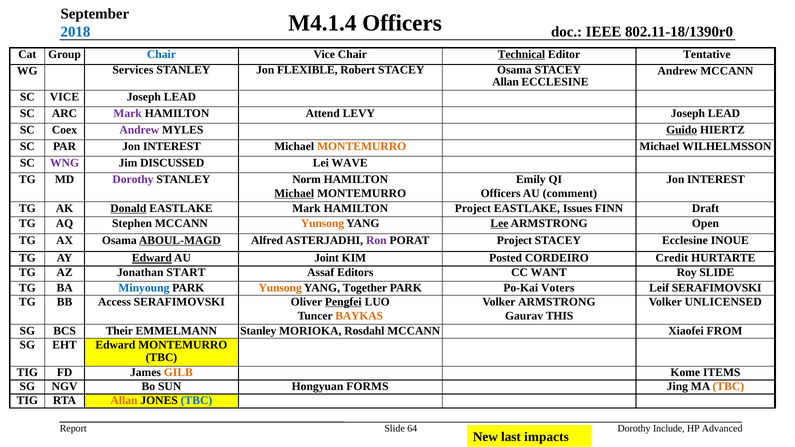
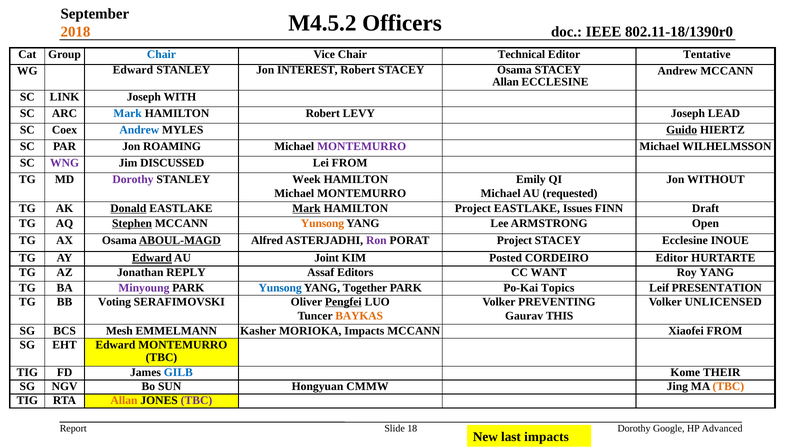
M4.1.4: M4.1.4 -> M4.5.2
2018 colour: blue -> orange
Technical underline: present -> none
WG Services: Services -> Edward
FLEXIBLE: FLEXIBLE -> INTEREST
SC VICE: VICE -> LINK
LEAD at (180, 97): LEAD -> WITH
Mark at (128, 113) colour: purple -> blue
HAMILTON Attend: Attend -> Robert
Andrew at (139, 130) colour: purple -> blue
PAR Jon INTEREST: INTEREST -> ROAMING
MONTEMURRO at (362, 146) colour: orange -> purple
Lei WAVE: WAVE -> FROM
Norm: Norm -> Week
INTEREST at (716, 179): INTEREST -> WITHOUT
Michael at (294, 193) underline: present -> none
Officers at (501, 193): Officers -> Michael
comment: comment -> requested
Mark at (307, 208) underline: none -> present
Stephen underline: none -> present
Lee underline: present -> none
CORDEIRO Credit: Credit -> Editor
START: START -> REPLY
Roy SLIDE: SLIDE -> YANG
Minyoung colour: blue -> purple
Yunsong at (280, 288) colour: orange -> blue
Voters: Voters -> Topics
Leif SERAFIMOVSKI: SERAFIMOVSKI -> PRESENTATION
Access: Access -> Voting
Volker ARMSTRONG: ARMSTRONG -> PREVENTING
Their: Their -> Mesh
EMMELMANN Stanley: Stanley -> Kasher
MORIOKA Rosdahl: Rosdahl -> Impacts
GILB colour: orange -> blue
ITEMS: ITEMS -> THEIR
FORMS: FORMS -> CMMW
TBC at (197, 401) colour: blue -> purple
64: 64 -> 18
Include: Include -> Google
